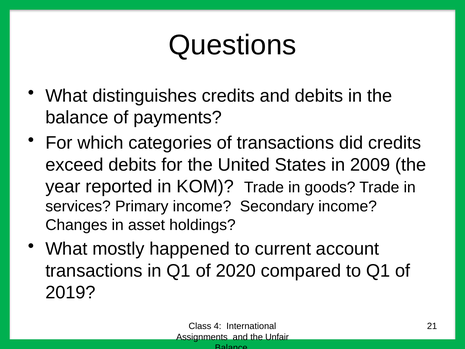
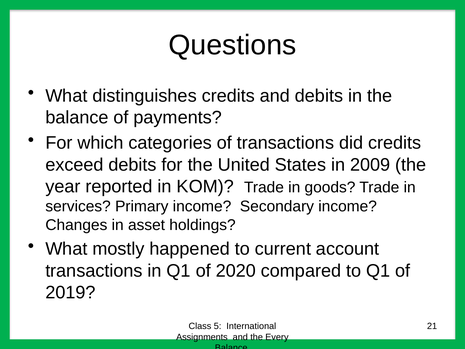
4: 4 -> 5
Unfair: Unfair -> Every
